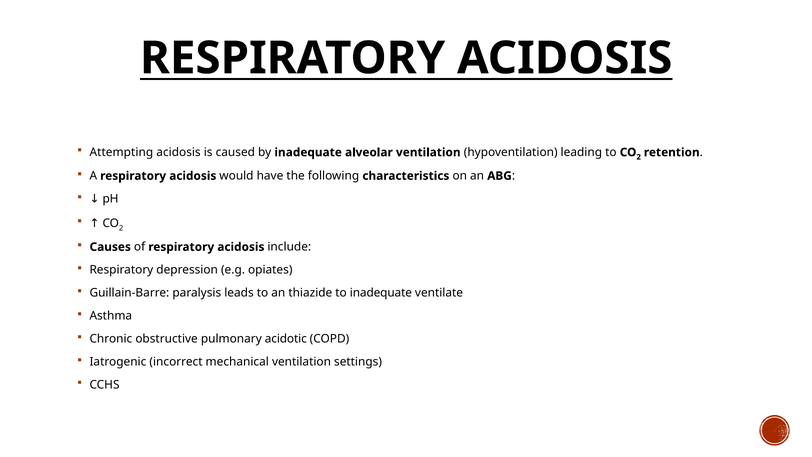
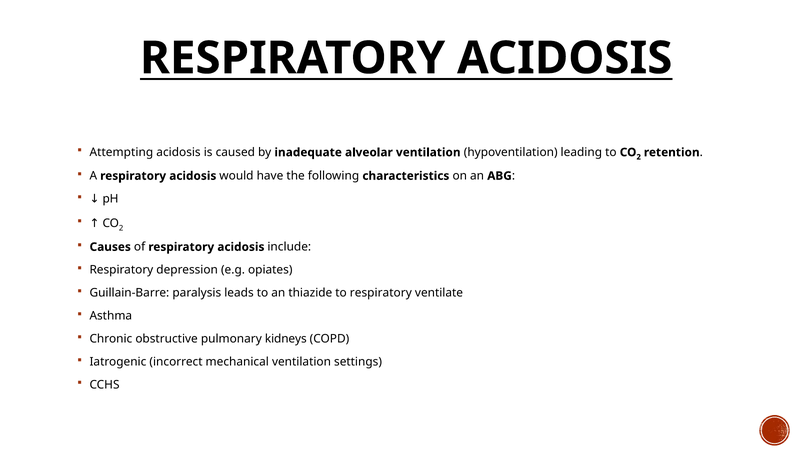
to inadequate: inadequate -> respiratory
acidotic: acidotic -> kidneys
